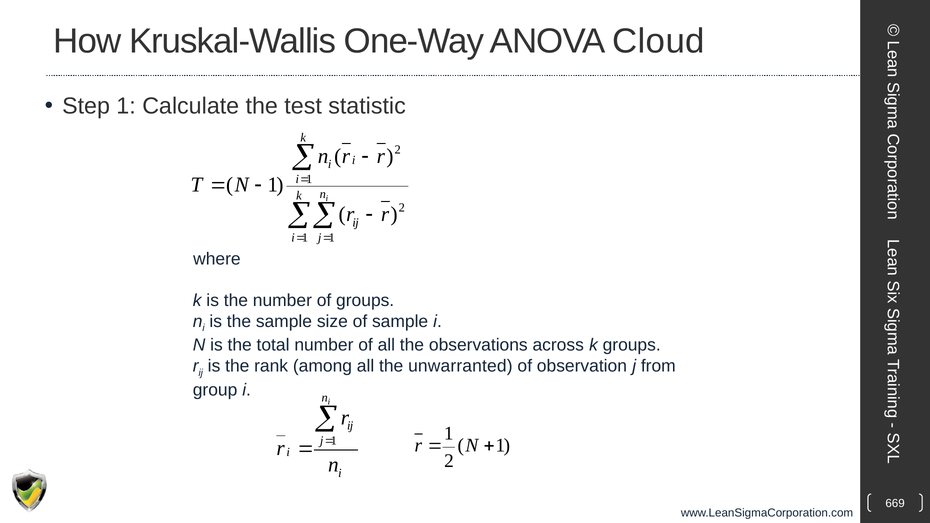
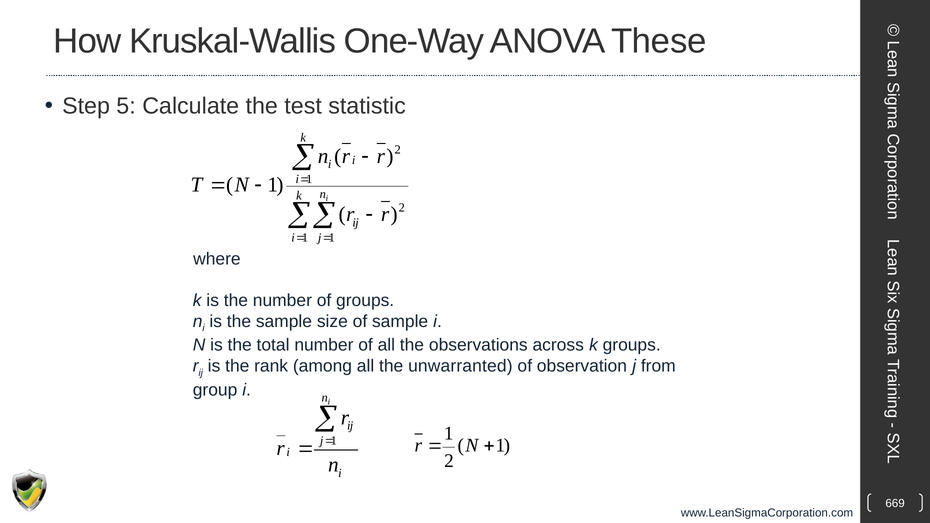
Cloud: Cloud -> These
Step 1: 1 -> 5
